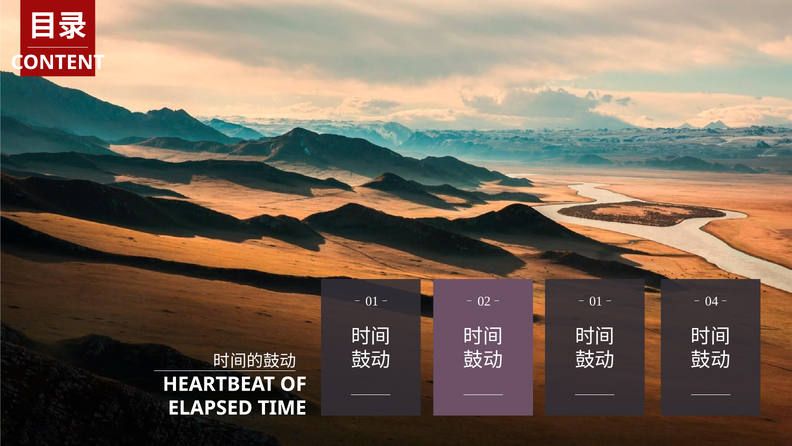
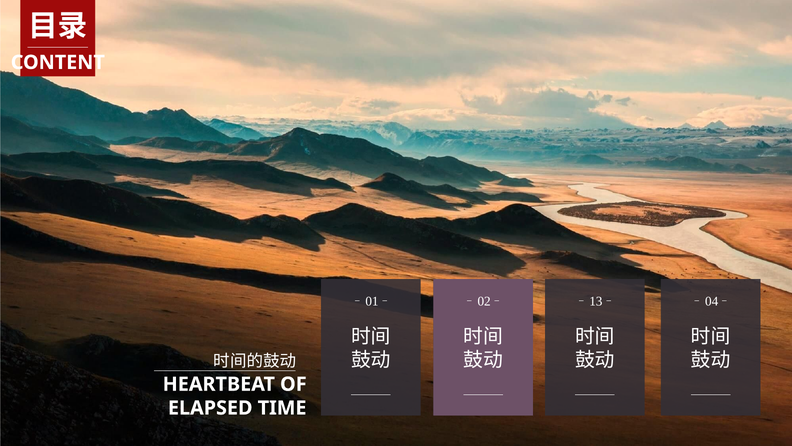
02 01: 01 -> 13
